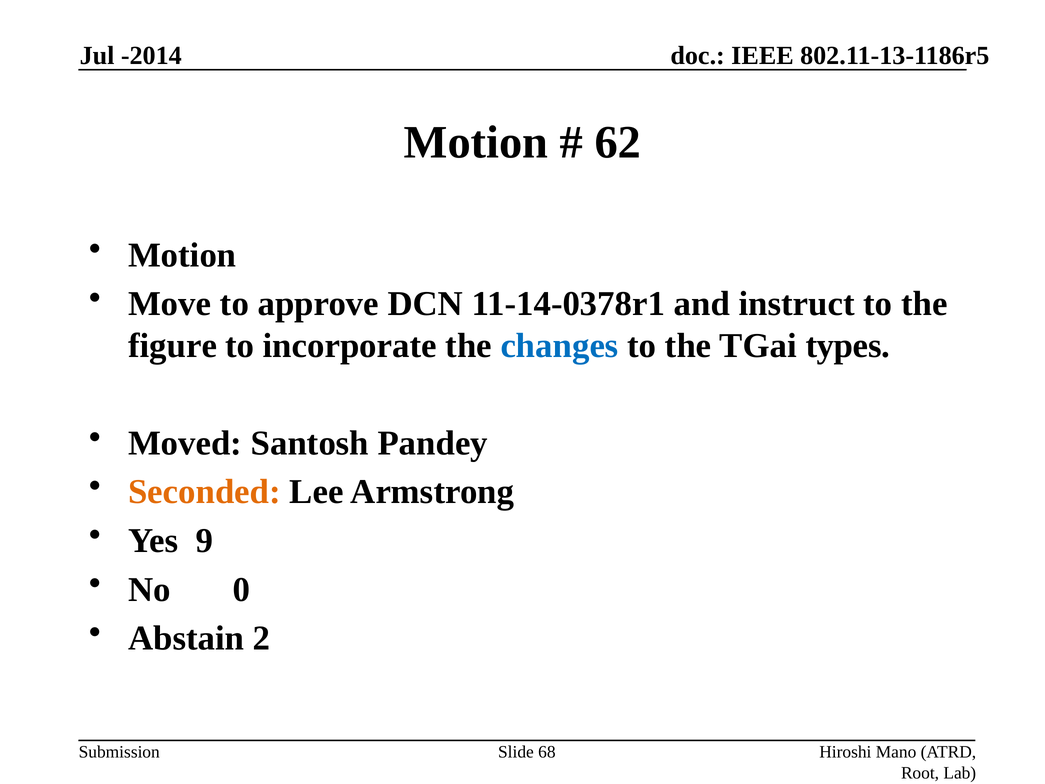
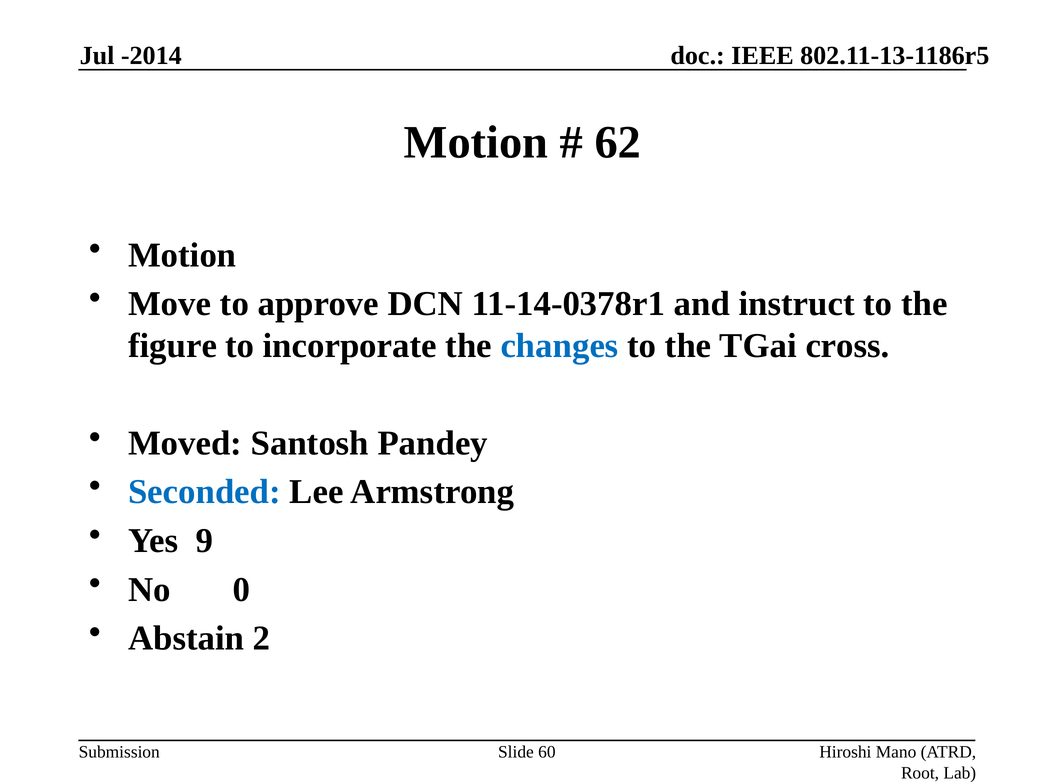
types: types -> cross
Seconded colour: orange -> blue
68: 68 -> 60
